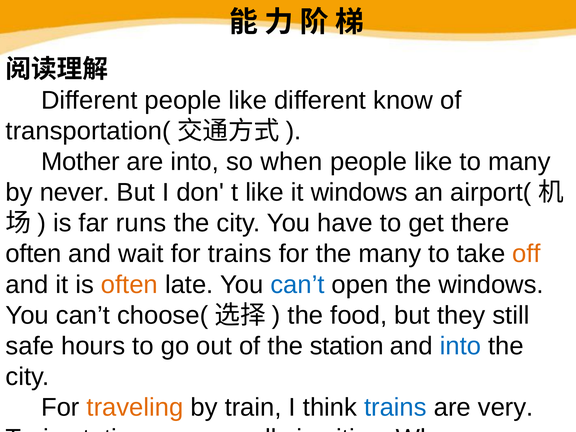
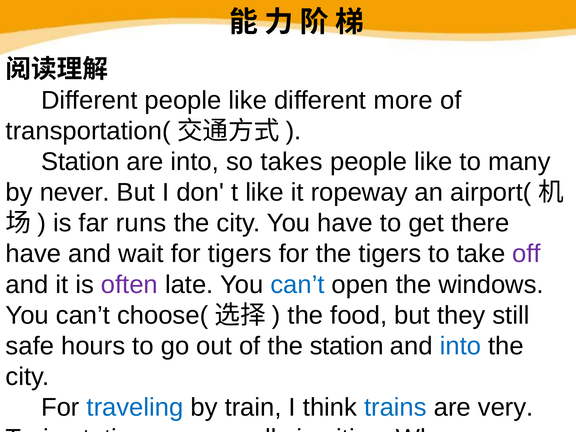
know: know -> more
Mother at (80, 162): Mother -> Station
so when: when -> takes
it windows: windows -> ropeway
often at (34, 254): often -> have
for trains: trains -> tigers
the many: many -> tigers
off colour: orange -> purple
often at (129, 285) colour: orange -> purple
traveling colour: orange -> blue
